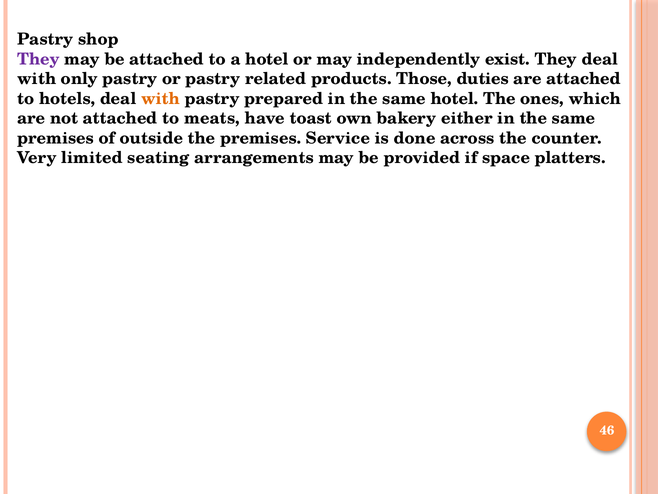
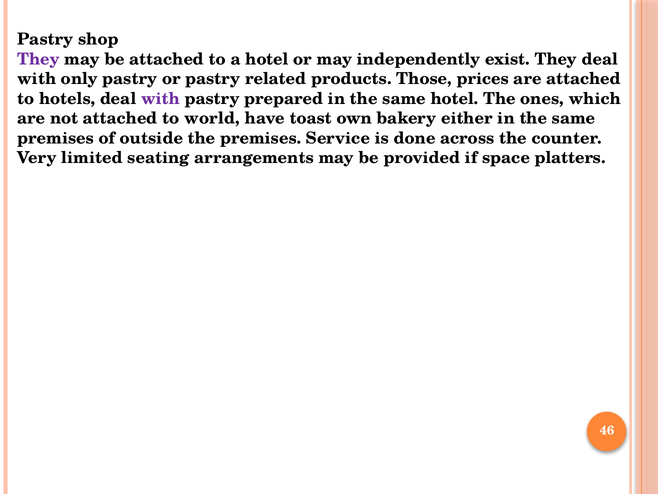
duties: duties -> prices
with at (160, 99) colour: orange -> purple
meats: meats -> world
